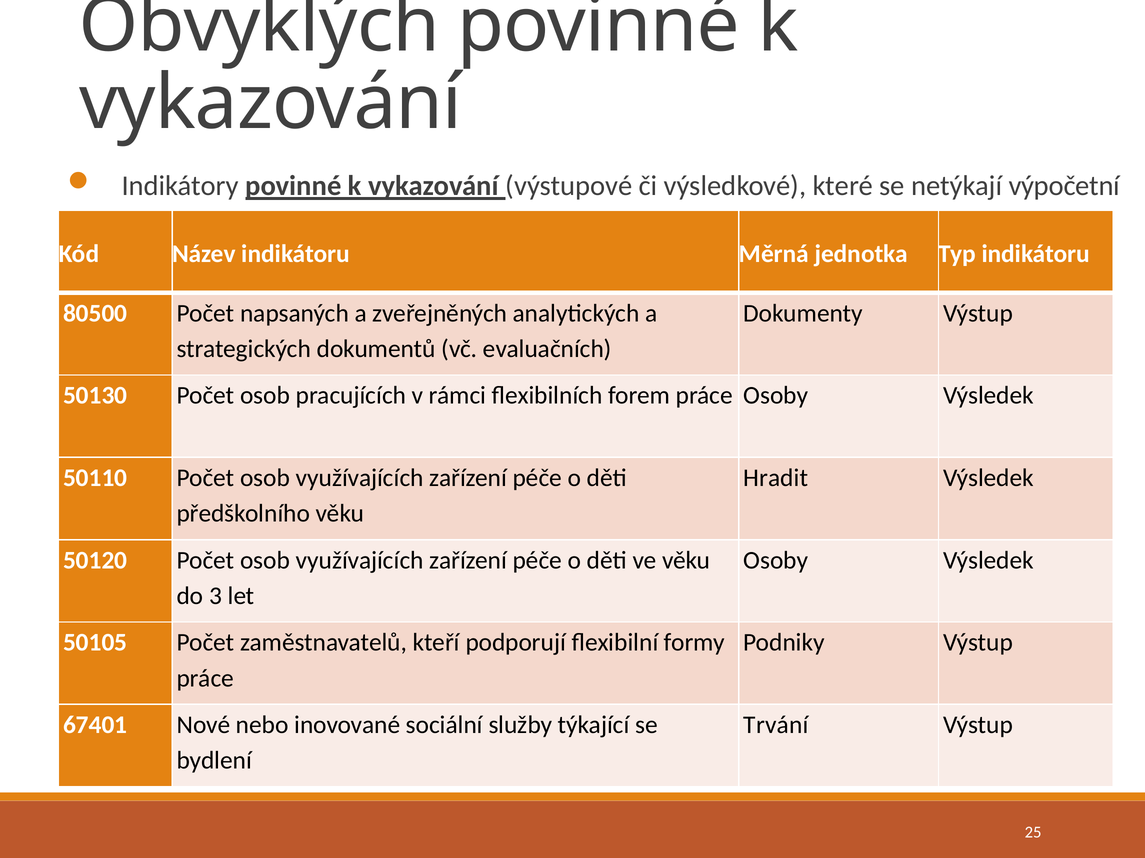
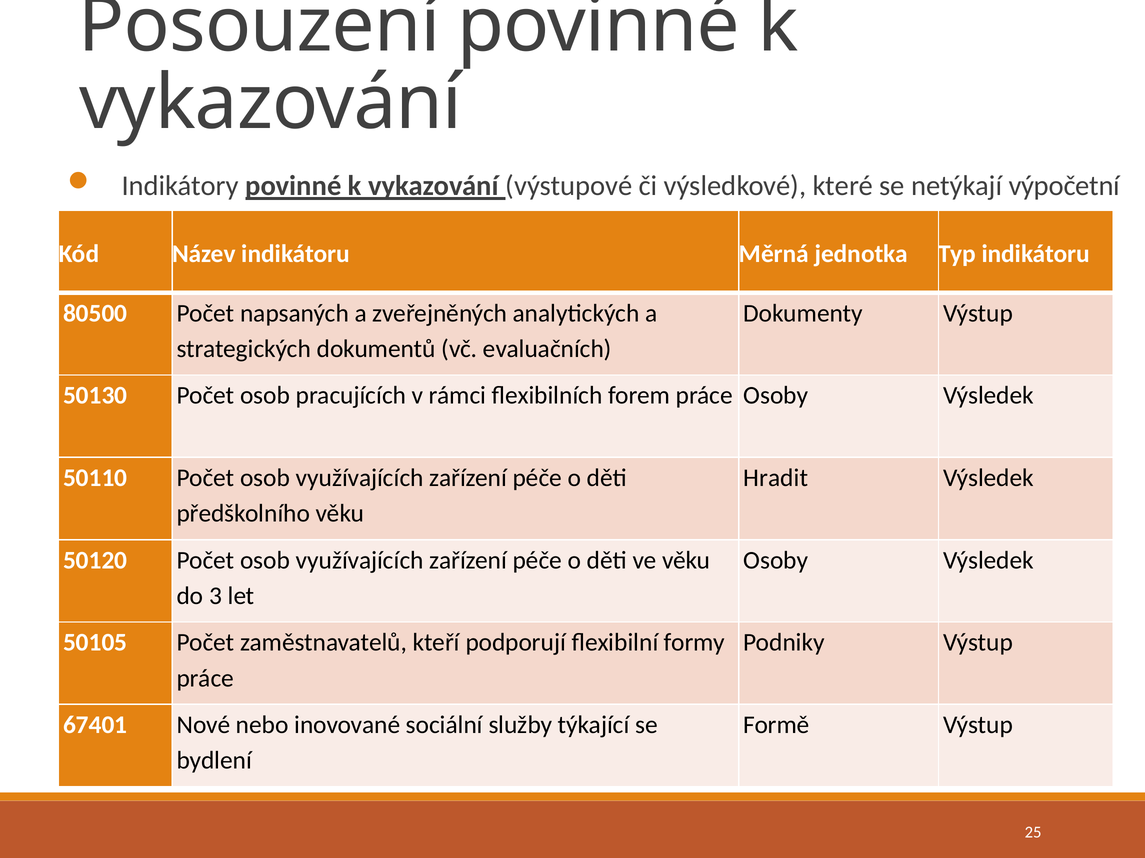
Obvyklých: Obvyklých -> Posouzení
Trvání: Trvání -> Formě
